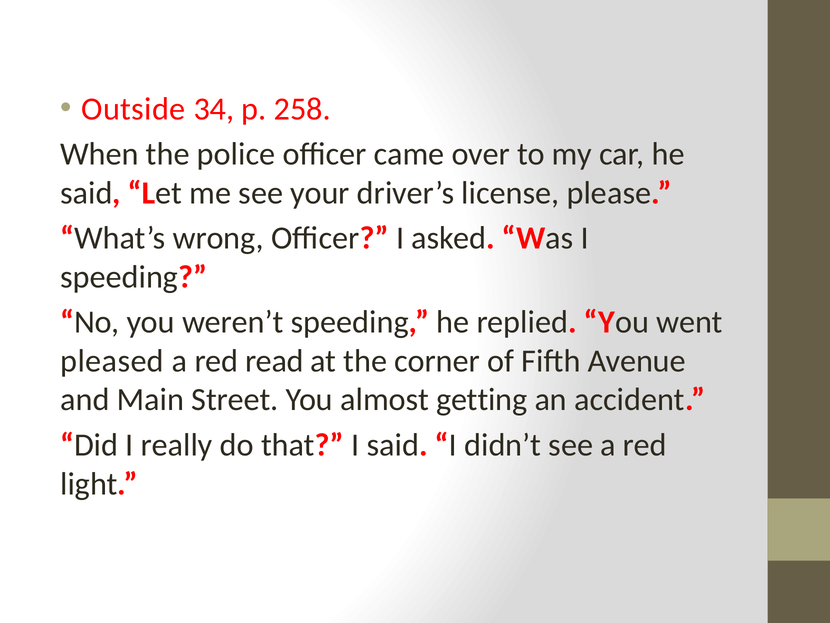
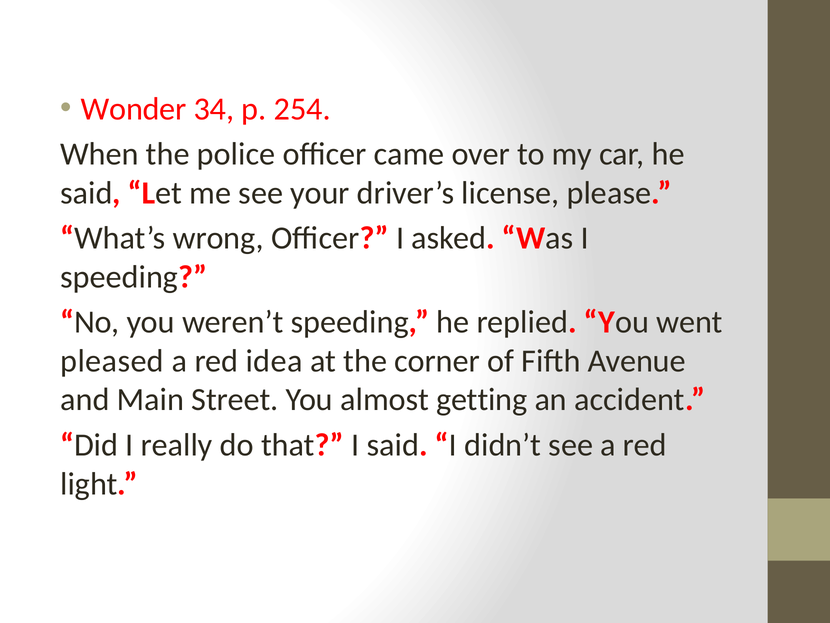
Outside: Outside -> Wonder
258: 258 -> 254
read: read -> idea
